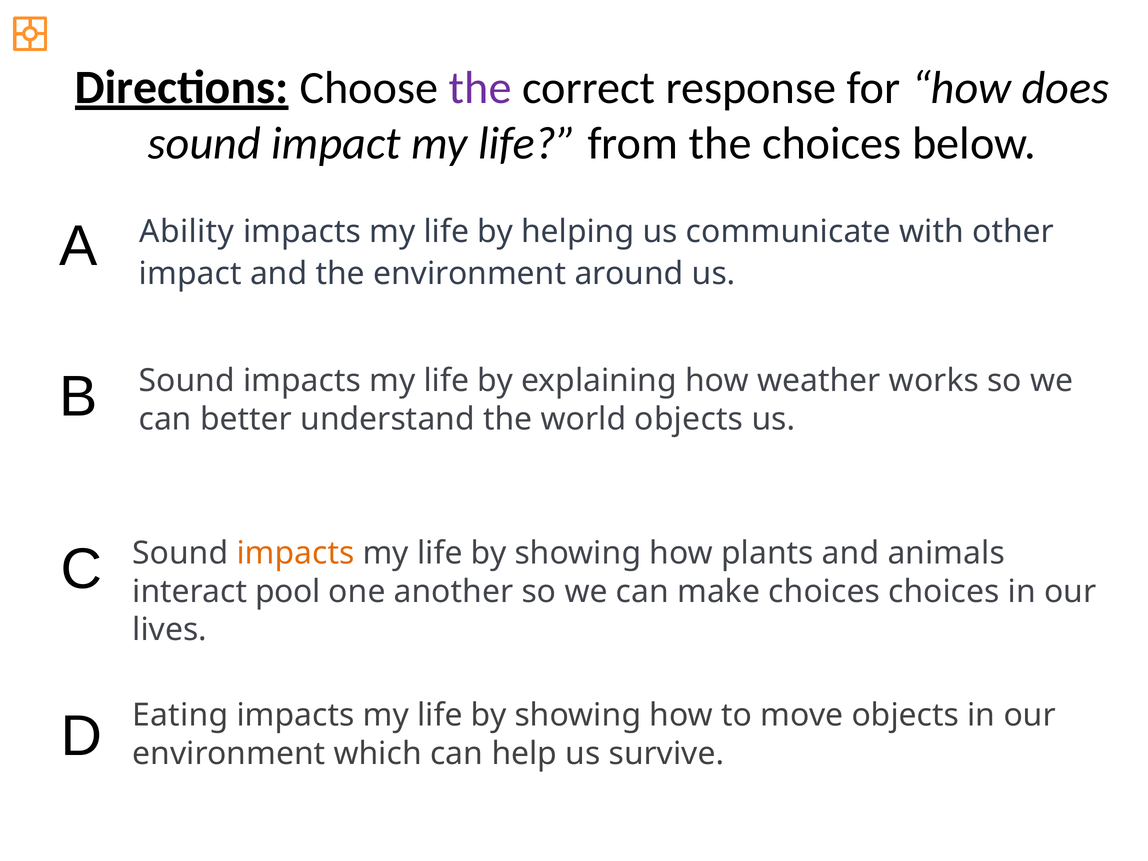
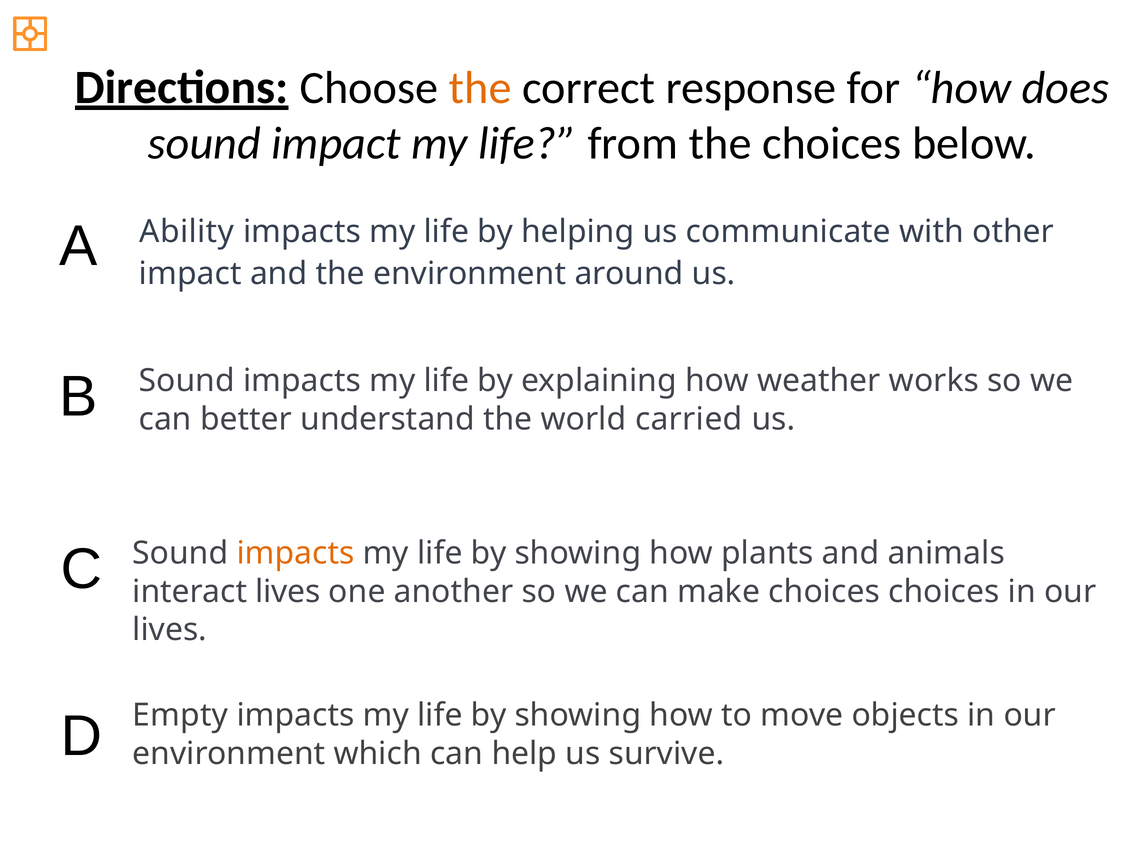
the at (480, 88) colour: purple -> orange
world objects: objects -> carried
interact pool: pool -> lives
Eating: Eating -> Empty
